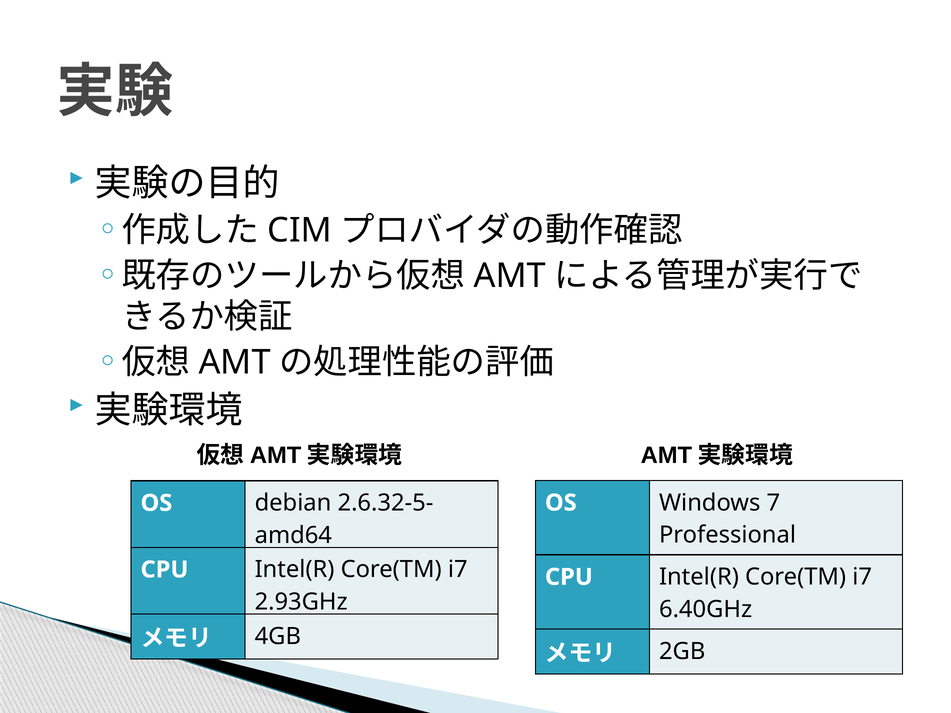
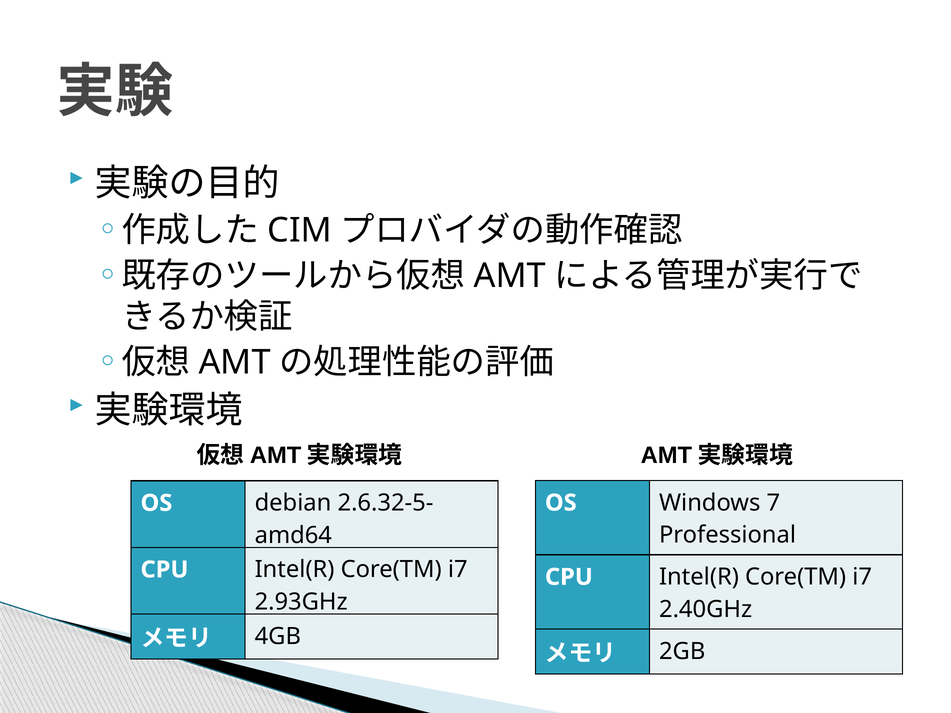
6.40GHz: 6.40GHz -> 2.40GHz
